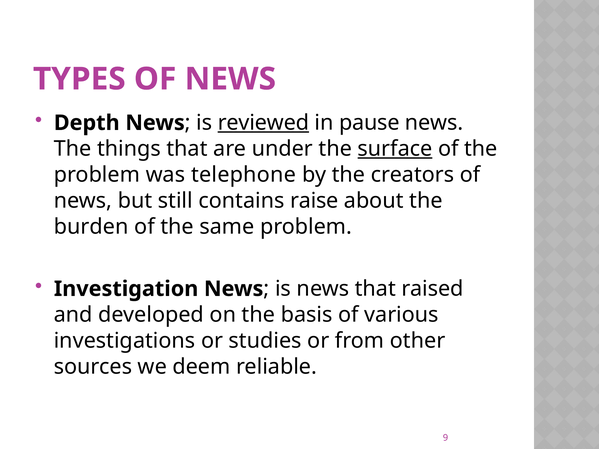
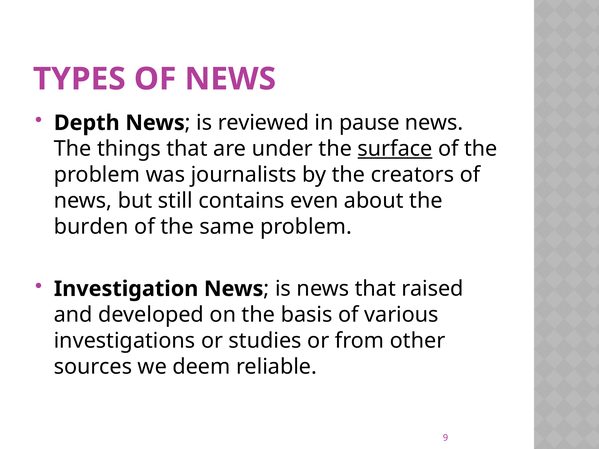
reviewed underline: present -> none
telephone: telephone -> journalists
raise: raise -> even
